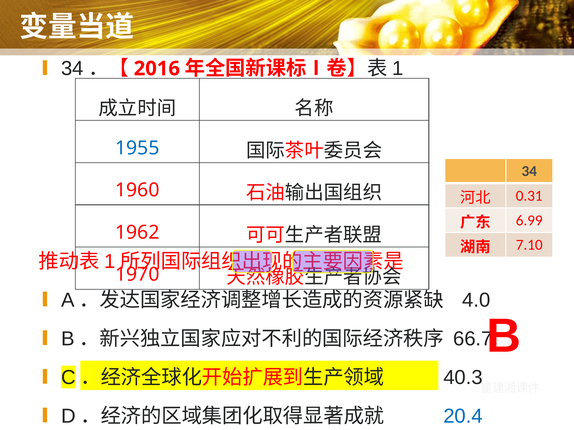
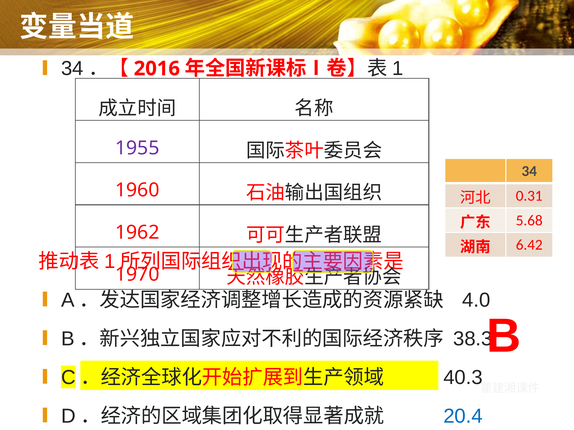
1955 colour: blue -> purple
6.99: 6.99 -> 5.68
7.10: 7.10 -> 6.42
66.7: 66.7 -> 38.3
